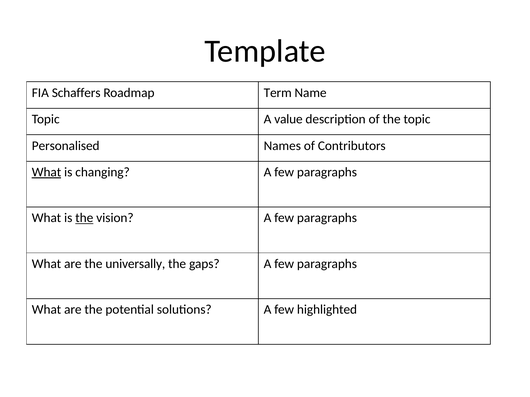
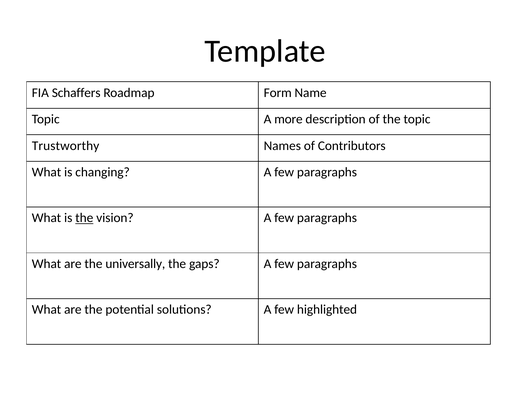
Term: Term -> Form
value: value -> more
Personalised: Personalised -> Trustworthy
What at (46, 172) underline: present -> none
